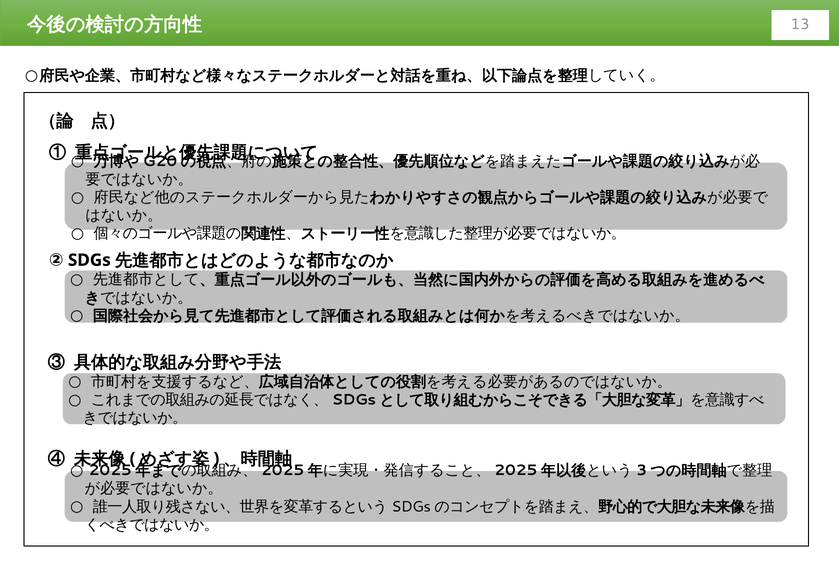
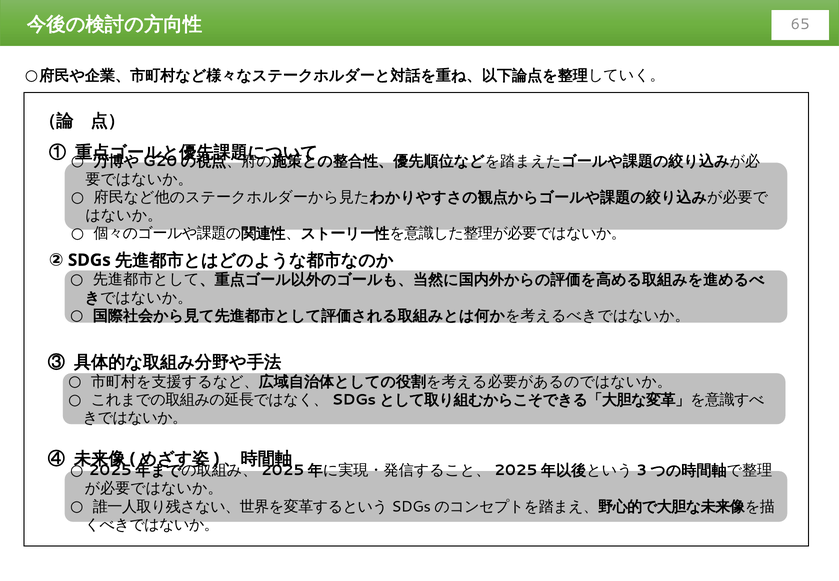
13: 13 -> 65
